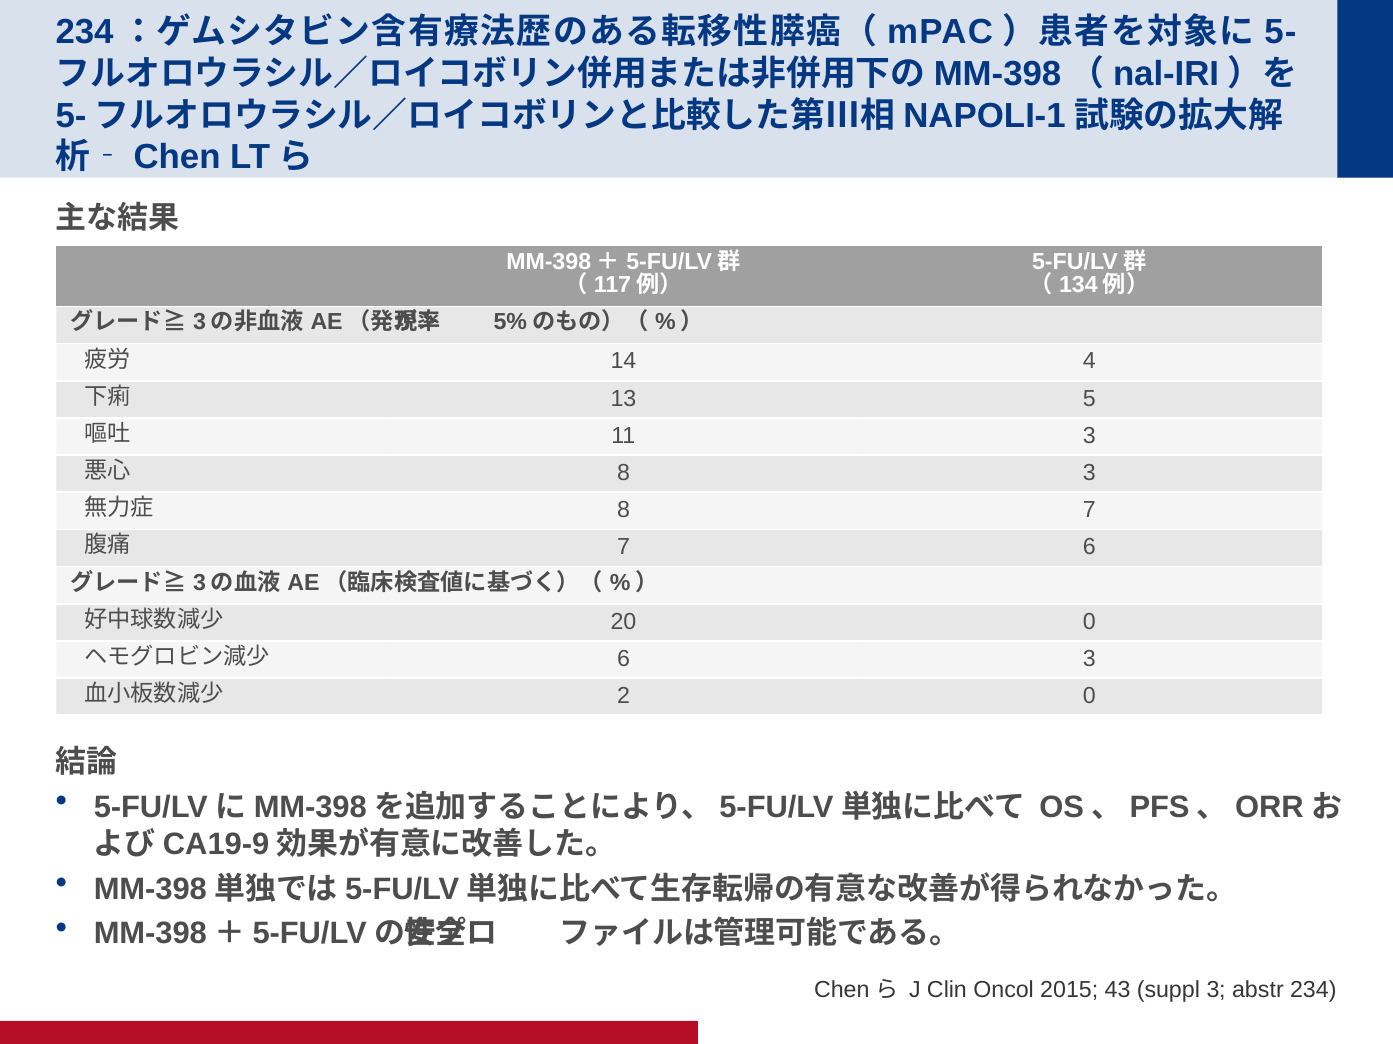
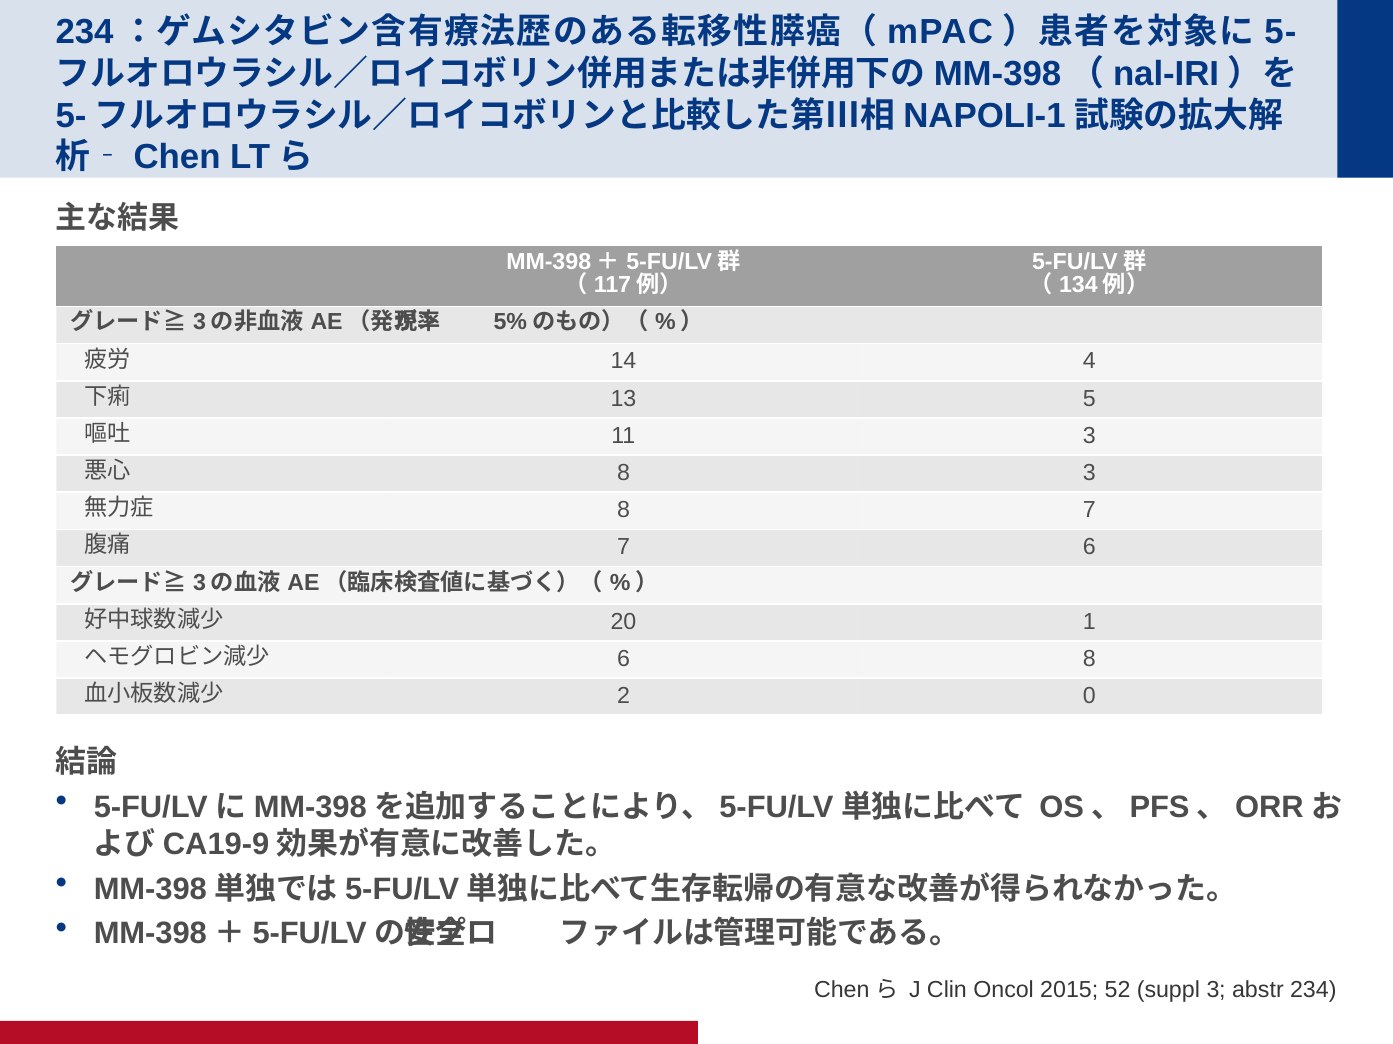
20 0: 0 -> 1
6 3: 3 -> 8
43: 43 -> 52
